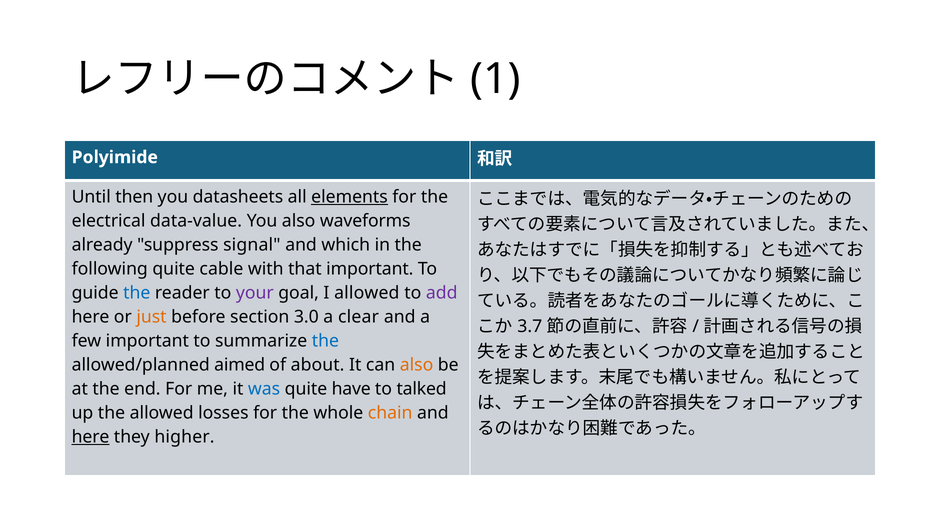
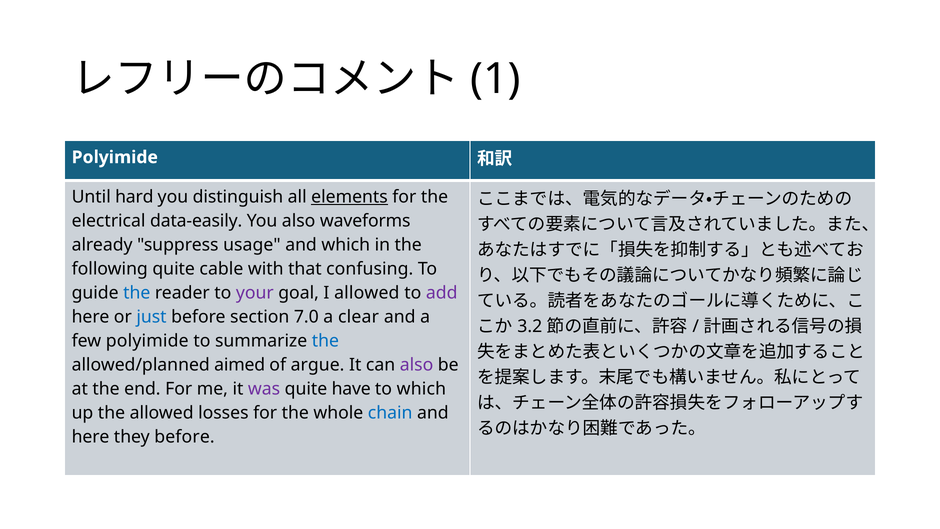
then: then -> hard
datasheets: datasheets -> distinguish
data-value: data-value -> data-easily
signal: signal -> usage
that important: important -> confusing
just colour: orange -> blue
3.0: 3.0 -> 7.0
3.7: 3.7 -> 3.2
few important: important -> polyimide
about: about -> argue
also at (417, 365) colour: orange -> purple
was colour: blue -> purple
to talked: talked -> which
chain colour: orange -> blue
here at (91, 437) underline: present -> none
they higher: higher -> before
